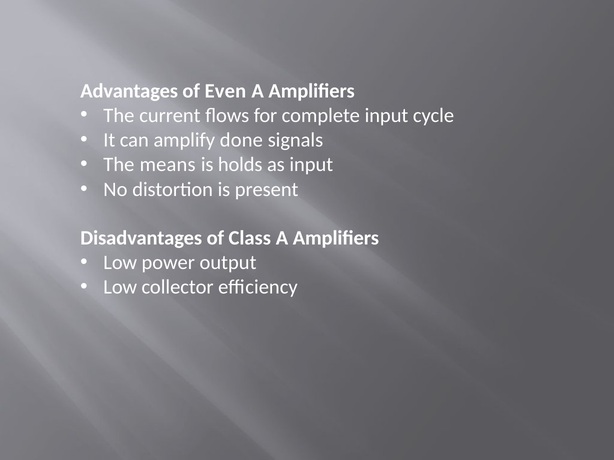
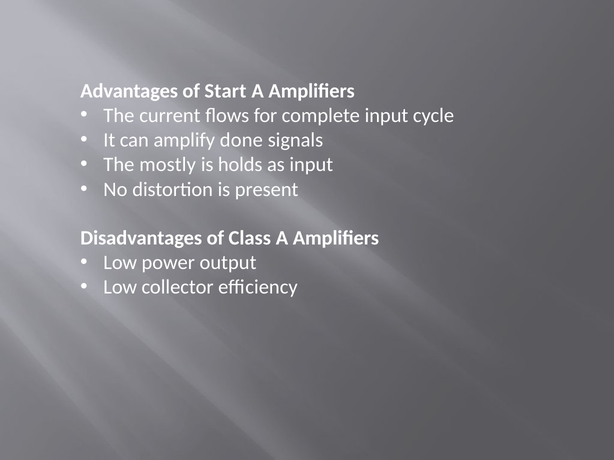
Even: Even -> Start
means: means -> mostly
